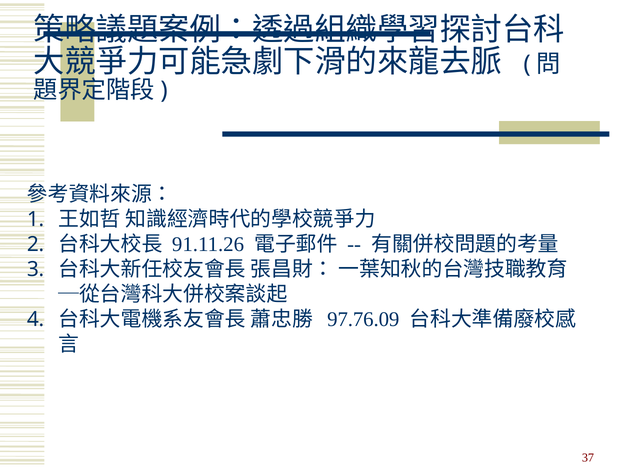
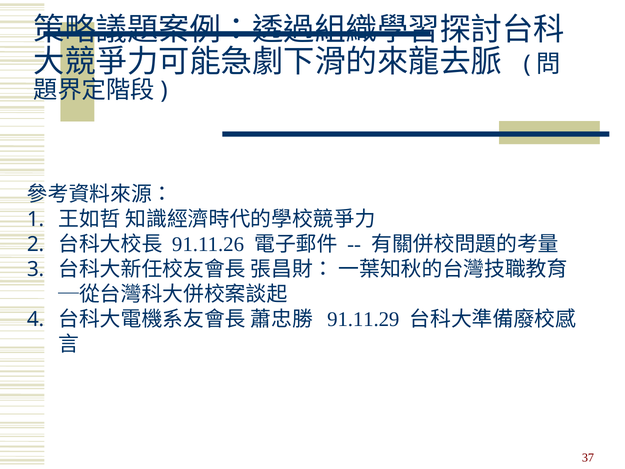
97.76.09: 97.76.09 -> 91.11.29
